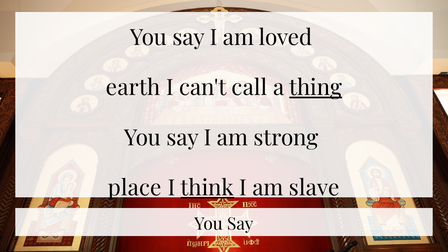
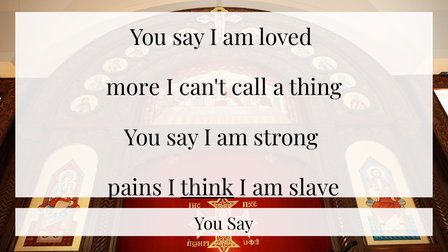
earth: earth -> more
thing underline: present -> none
place: place -> pains
